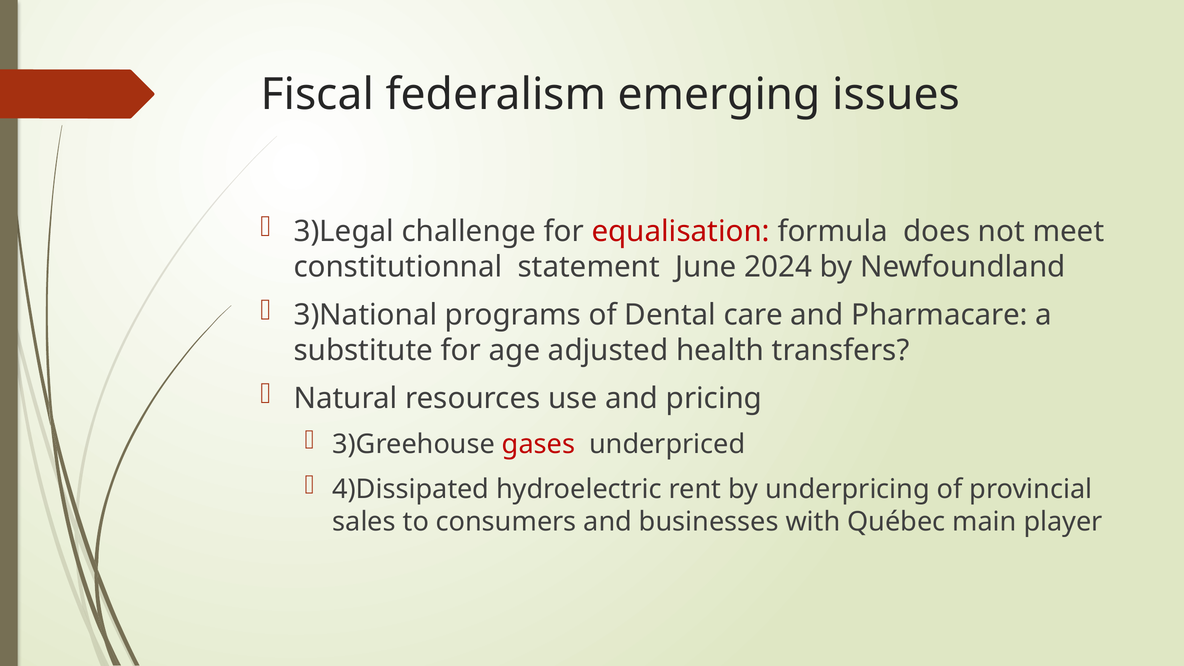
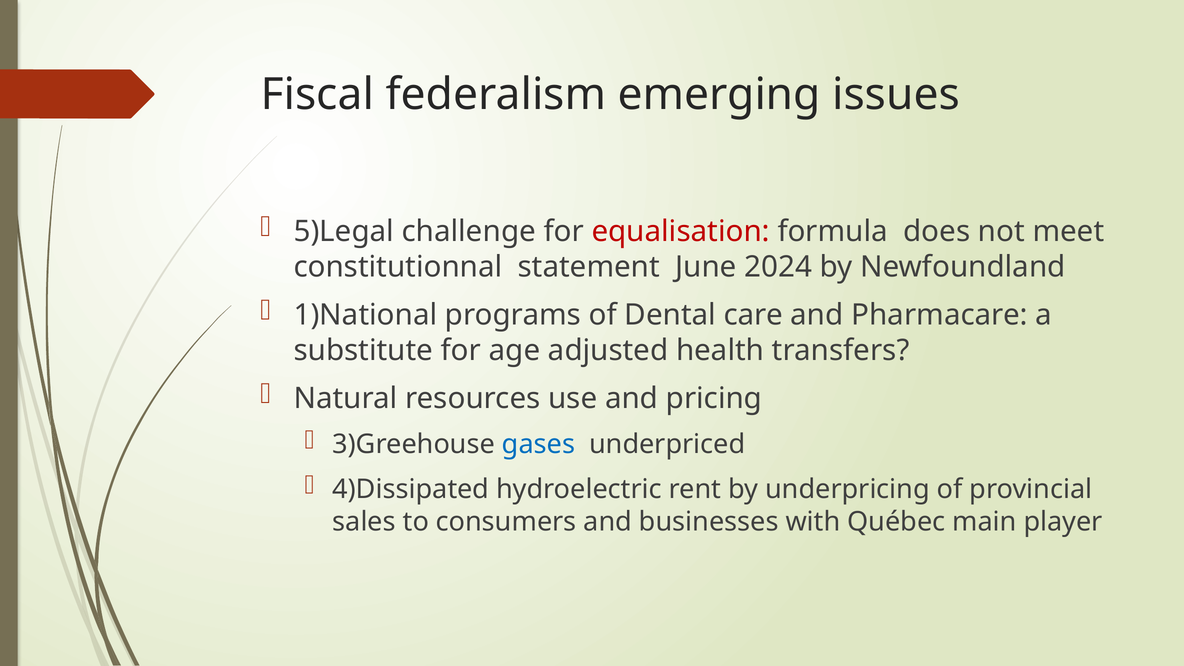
3)Legal: 3)Legal -> 5)Legal
3)National: 3)National -> 1)National
gases colour: red -> blue
